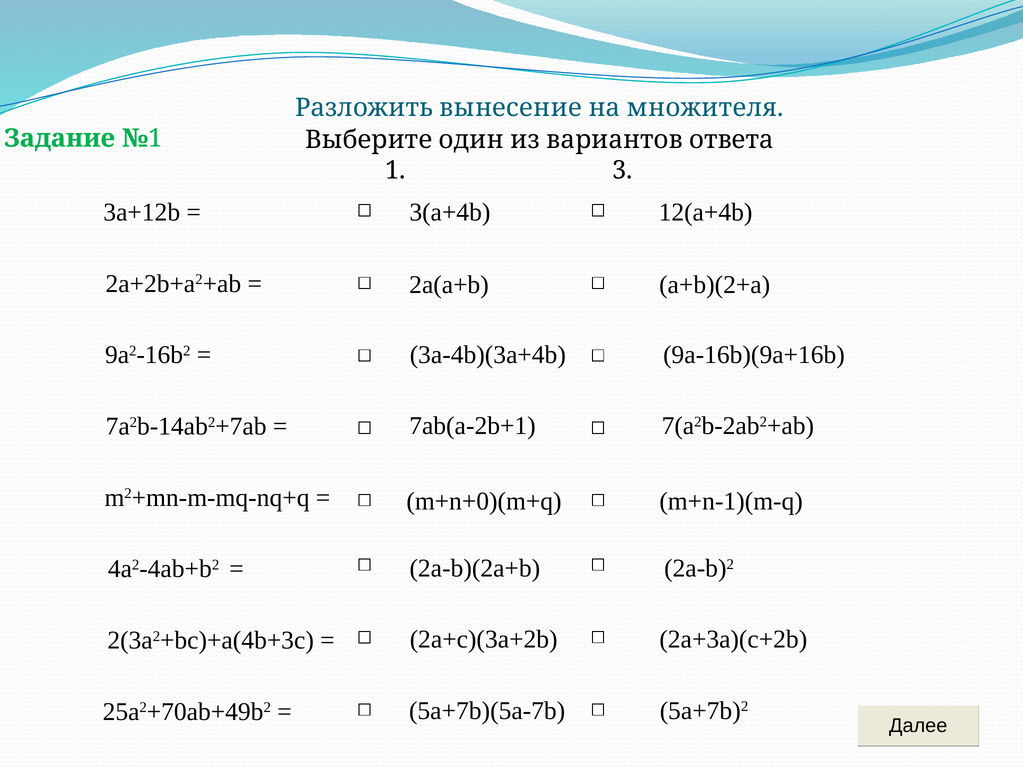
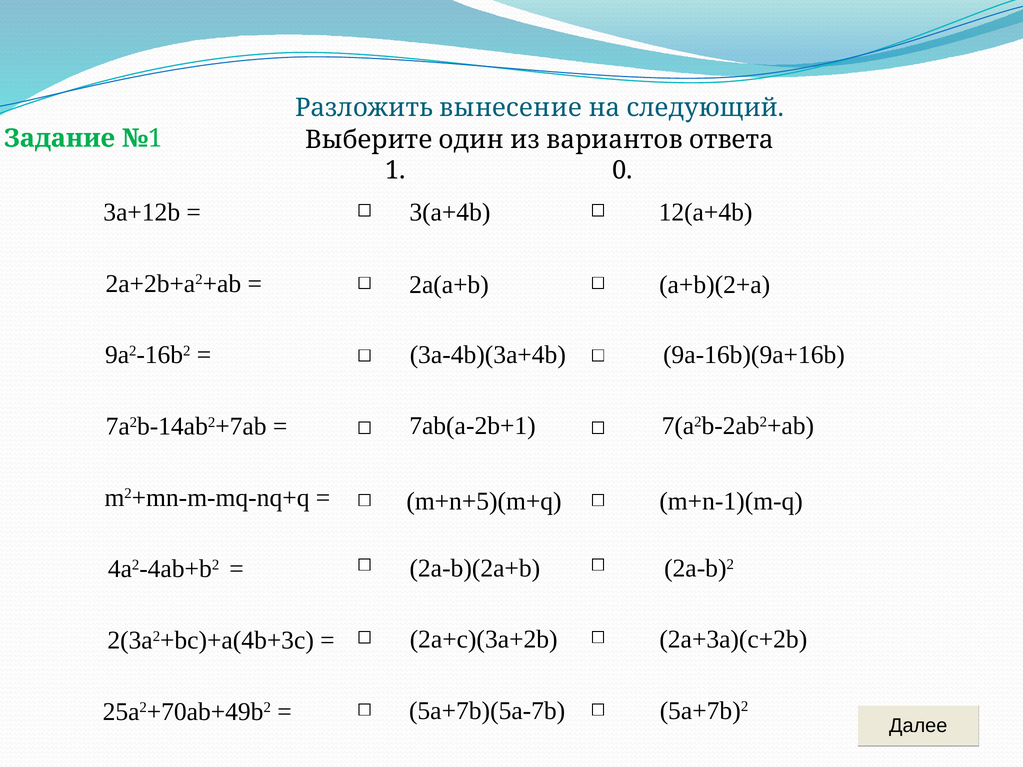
множителя: множителя -> следующий
3: 3 -> 0
m+n+0)(m+q: m+n+0)(m+q -> m+n+5)(m+q
